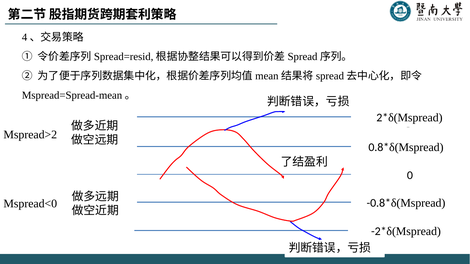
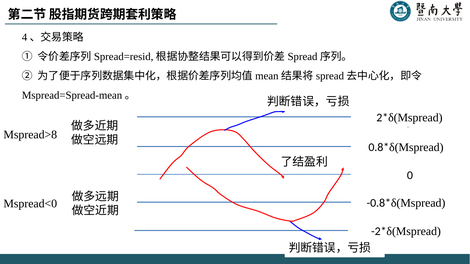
Mspread>2: Mspread>2 -> Mspread>8
